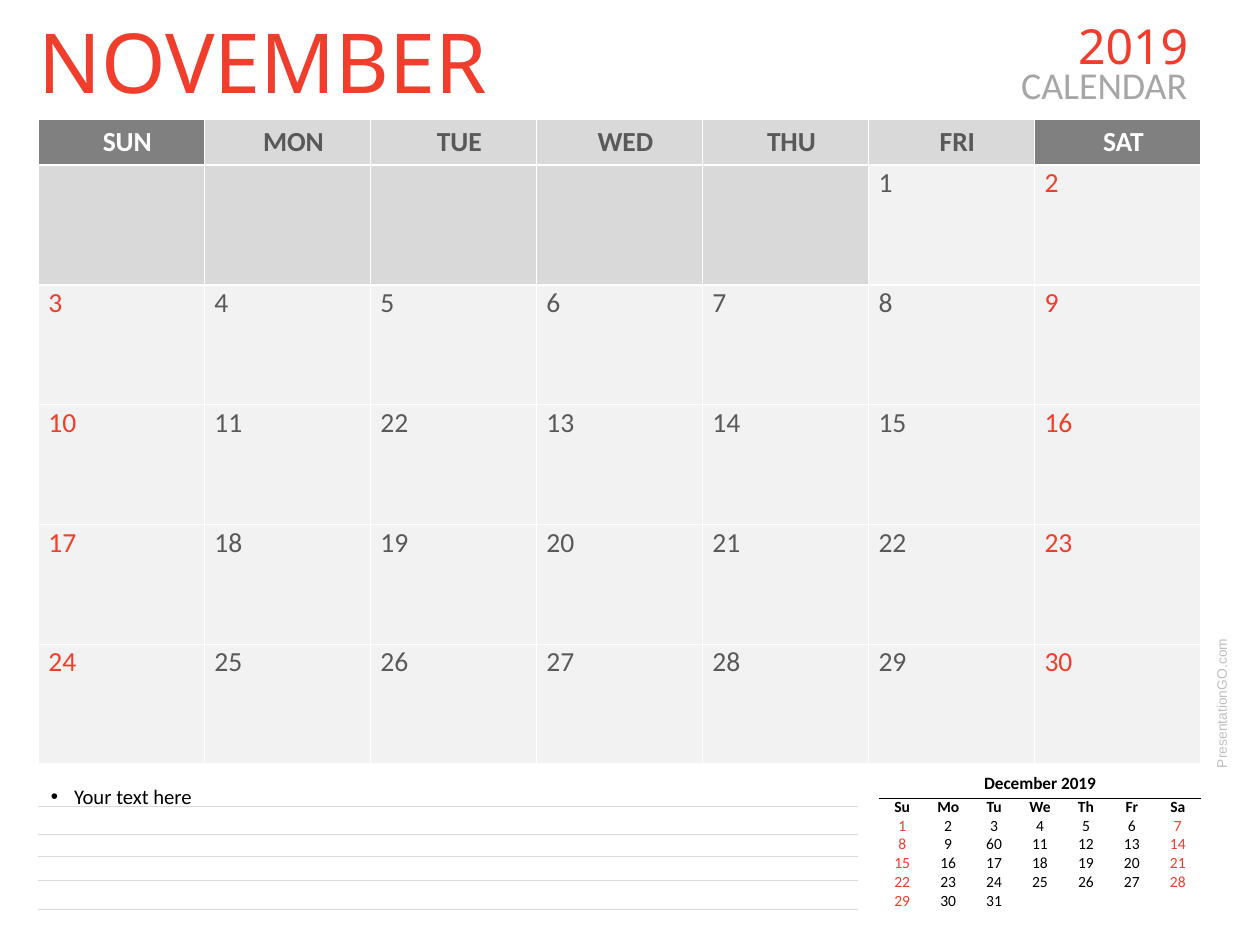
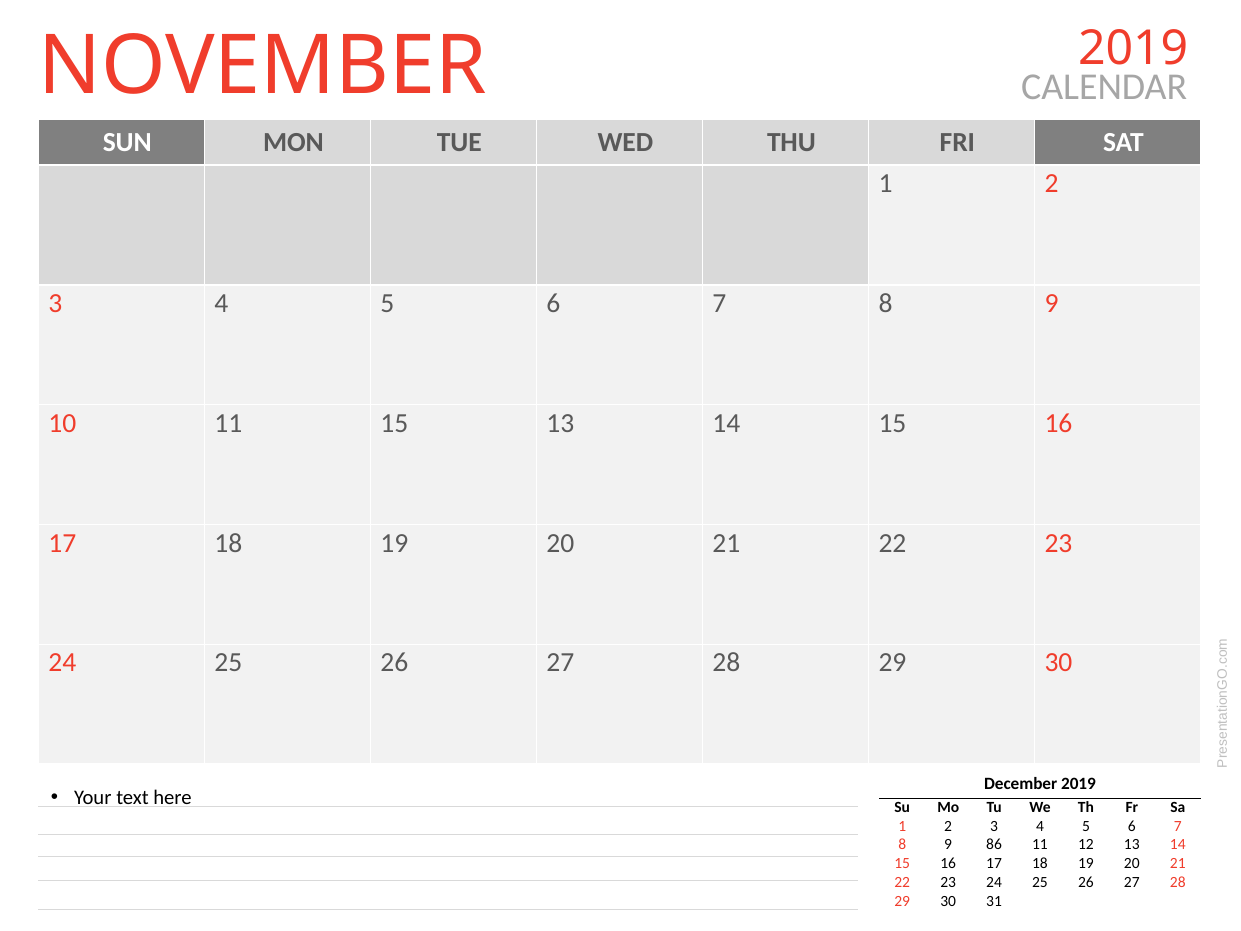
11 22: 22 -> 15
60: 60 -> 86
